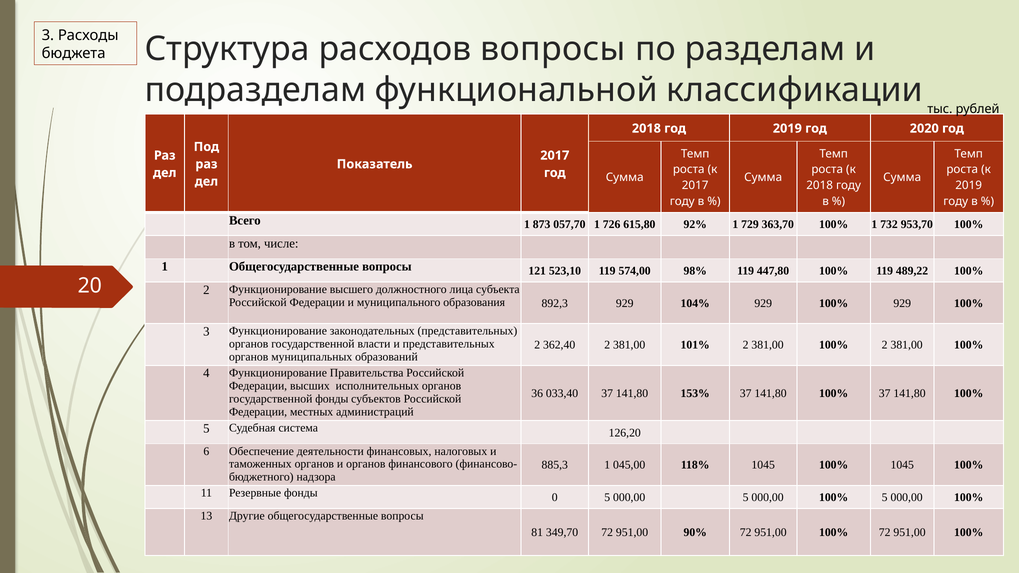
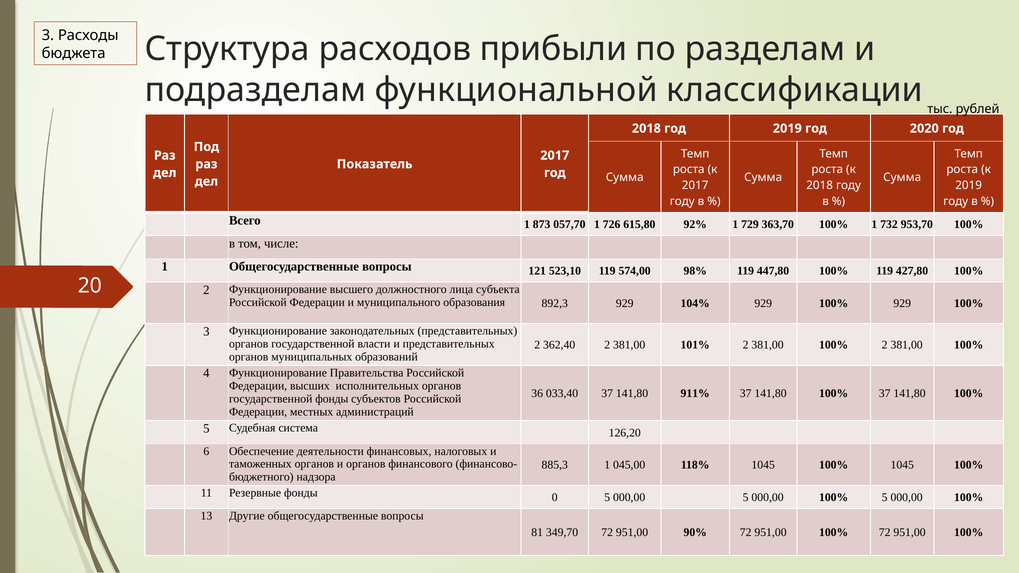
расходов вопросы: вопросы -> прибыли
489,22: 489,22 -> 427,80
153%: 153% -> 911%
